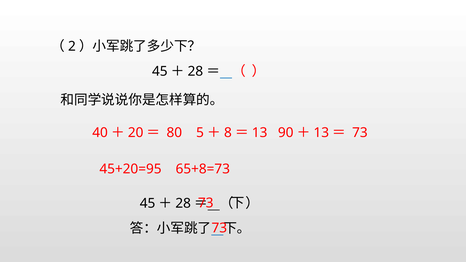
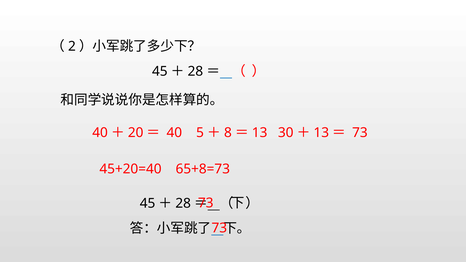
80 at (174, 133): 80 -> 40
90: 90 -> 30
45+20=95: 45+20=95 -> 45+20=40
